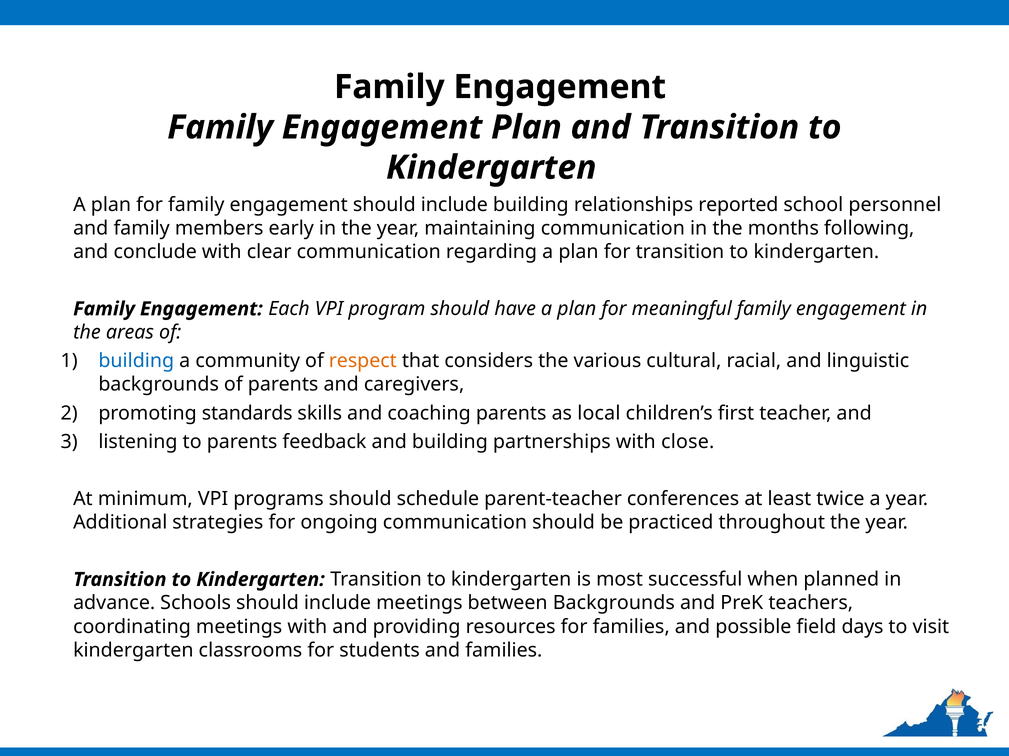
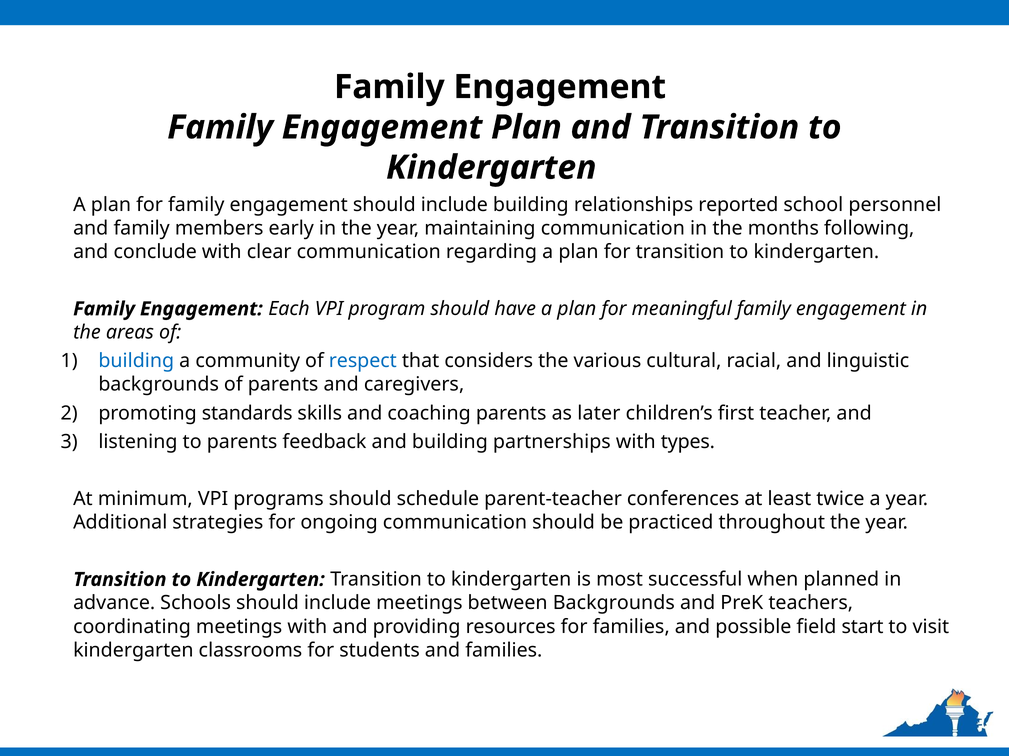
respect colour: orange -> blue
local: local -> later
close: close -> types
days: days -> start
